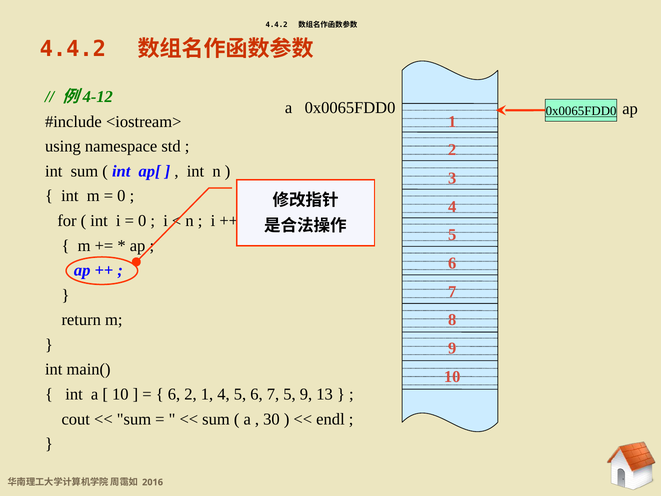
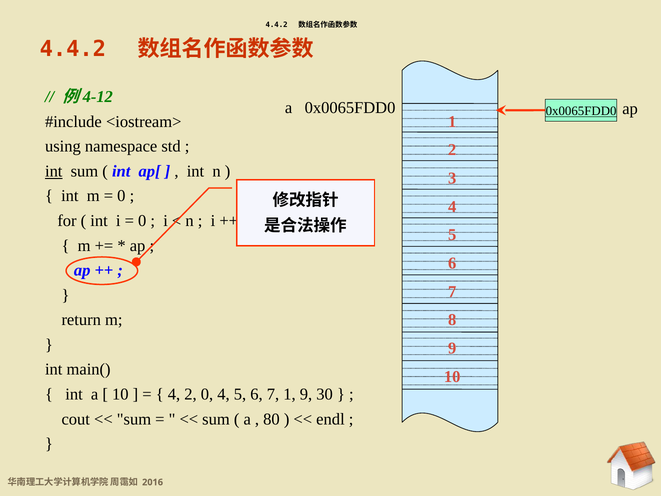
int at (54, 171) underline: none -> present
6 at (174, 394): 6 -> 4
2 1: 1 -> 0
7 5: 5 -> 1
13: 13 -> 30
30: 30 -> 80
